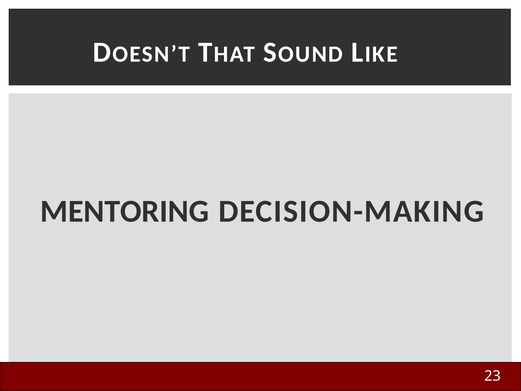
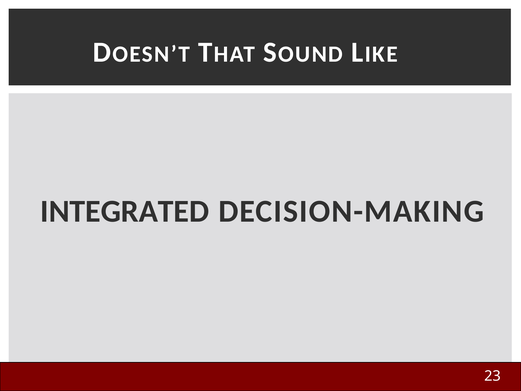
MENTORING: MENTORING -> INTEGRATED
